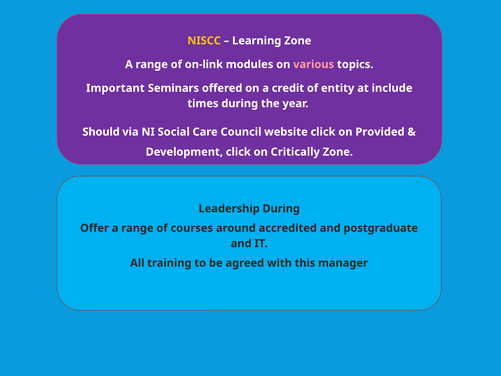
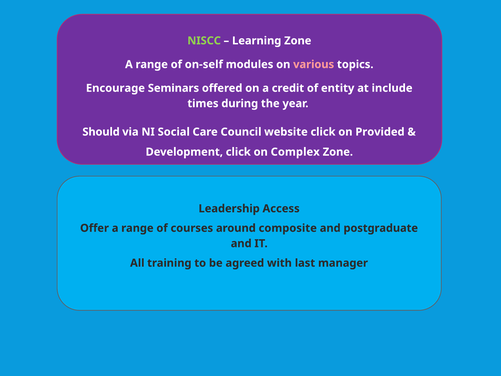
NISCC colour: yellow -> light green
on-link: on-link -> on-self
Important: Important -> Encourage
Critically: Critically -> Complex
Leadership During: During -> Access
accredited: accredited -> composite
this: this -> last
